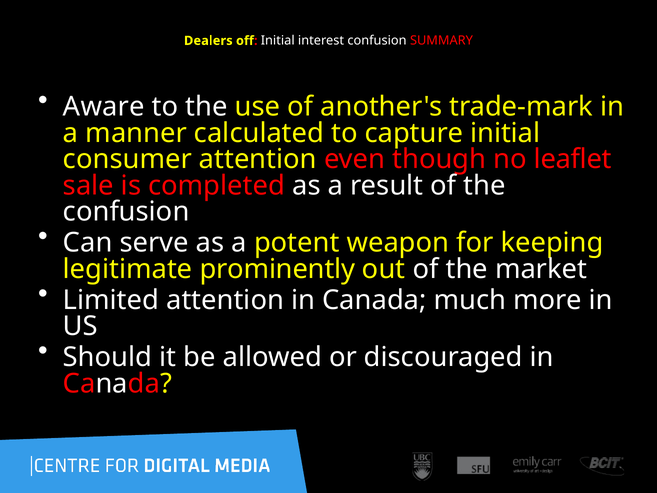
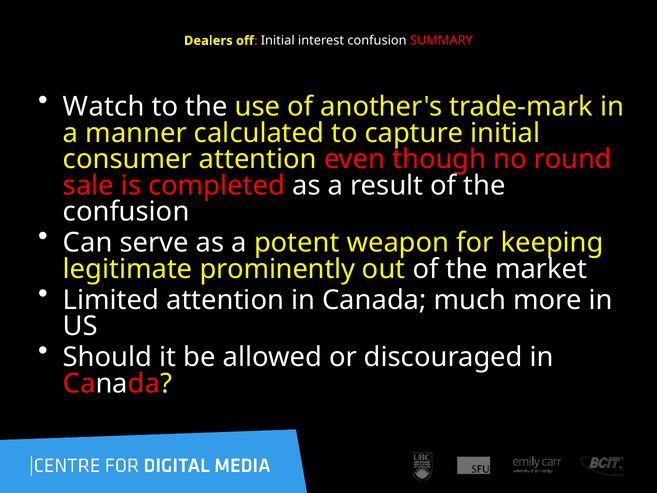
Aware: Aware -> Watch
leaflet: leaflet -> round
